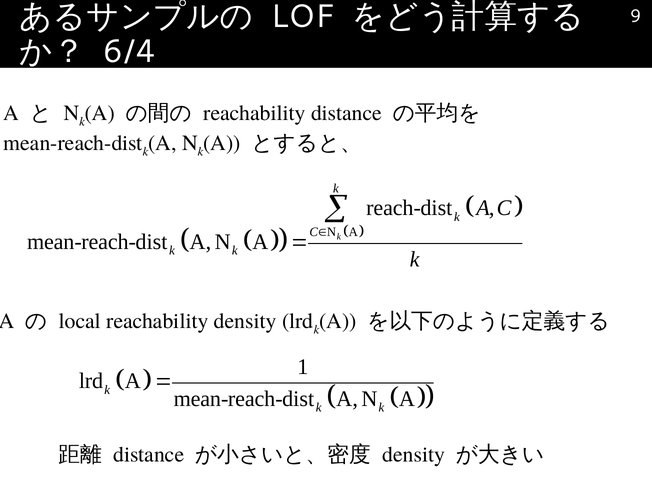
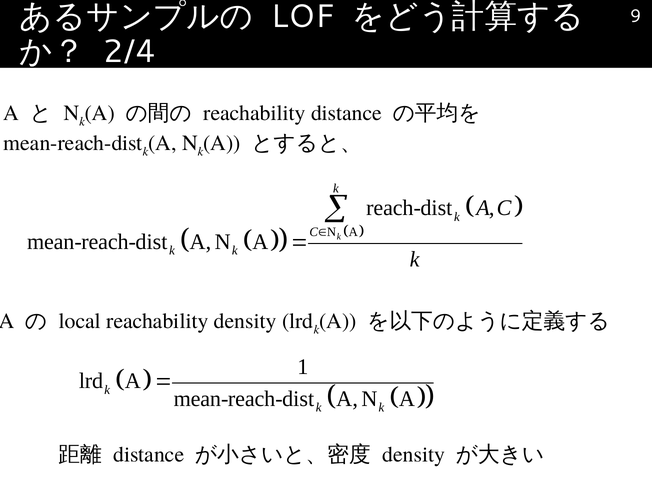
6/4: 6/4 -> 2/4
